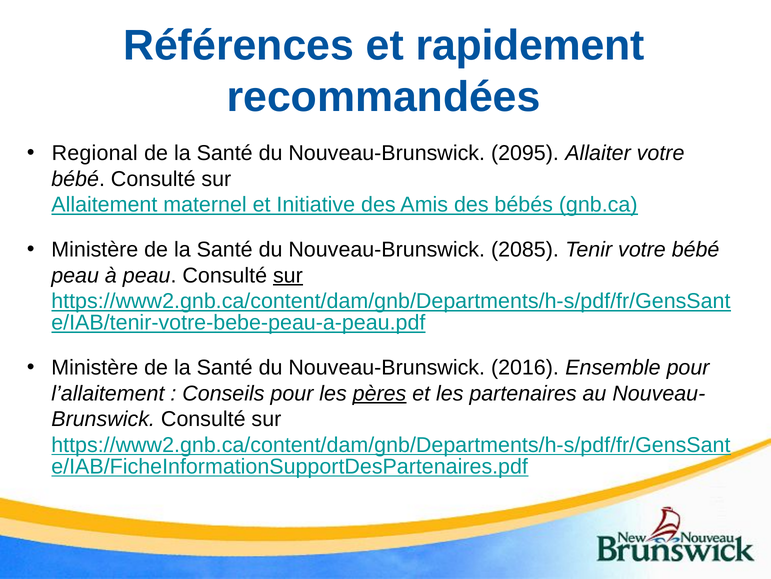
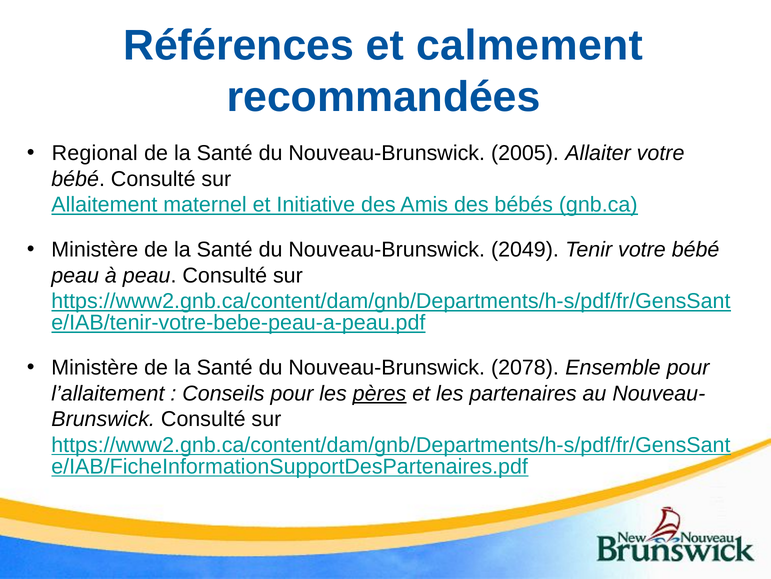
rapidement: rapidement -> calmement
2095: 2095 -> 2005
2085: 2085 -> 2049
sur at (288, 275) underline: present -> none
2016: 2016 -> 2078
